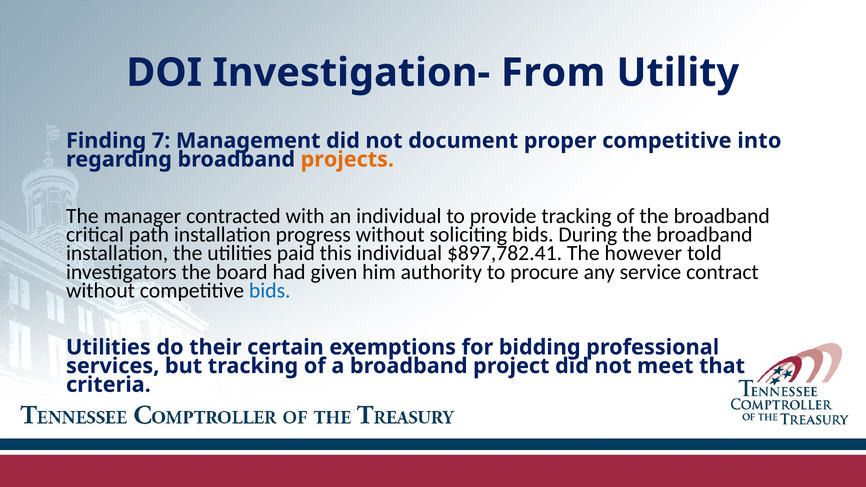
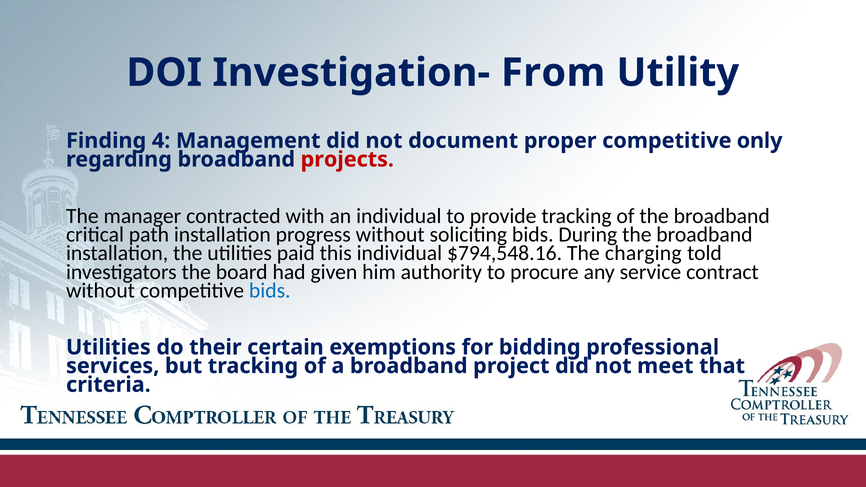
7: 7 -> 4
into: into -> only
projects colour: orange -> red
$897,782.41: $897,782.41 -> $794,548.16
however: however -> charging
